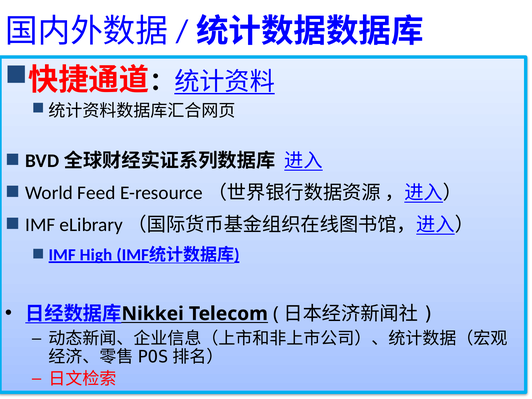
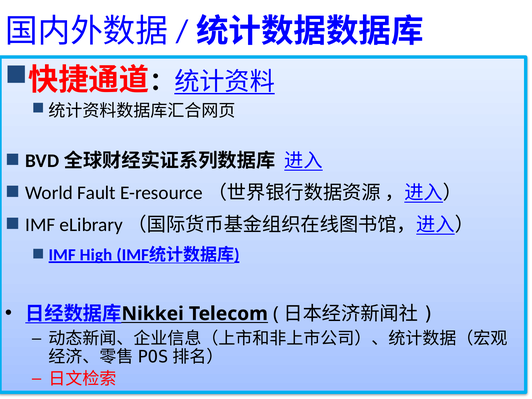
Feed: Feed -> Fault
